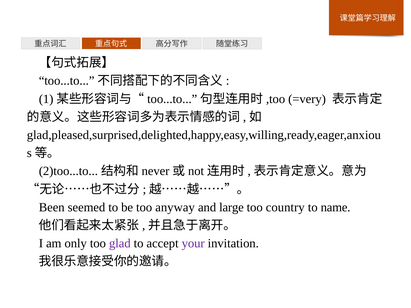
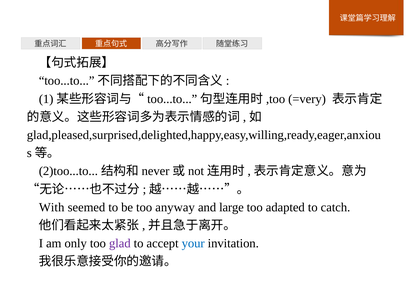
Been: Been -> With
country: country -> adapted
name: name -> catch
your colour: purple -> blue
